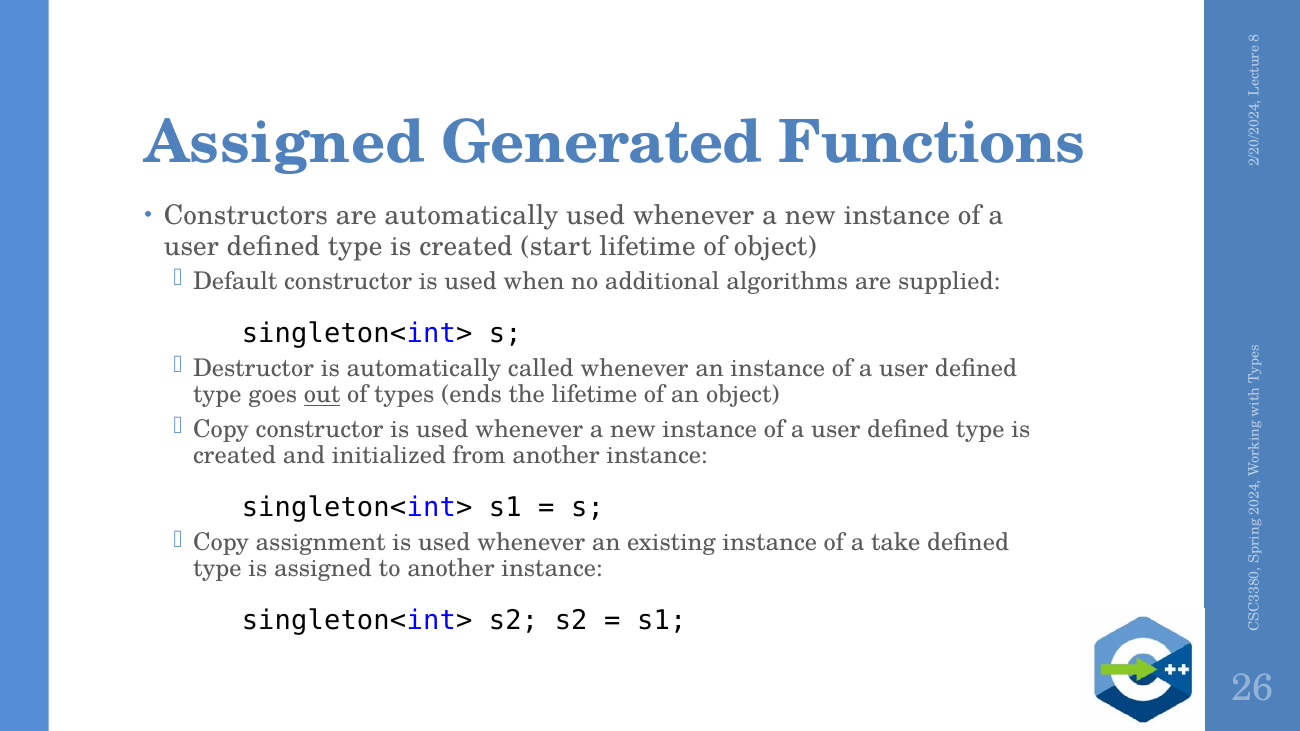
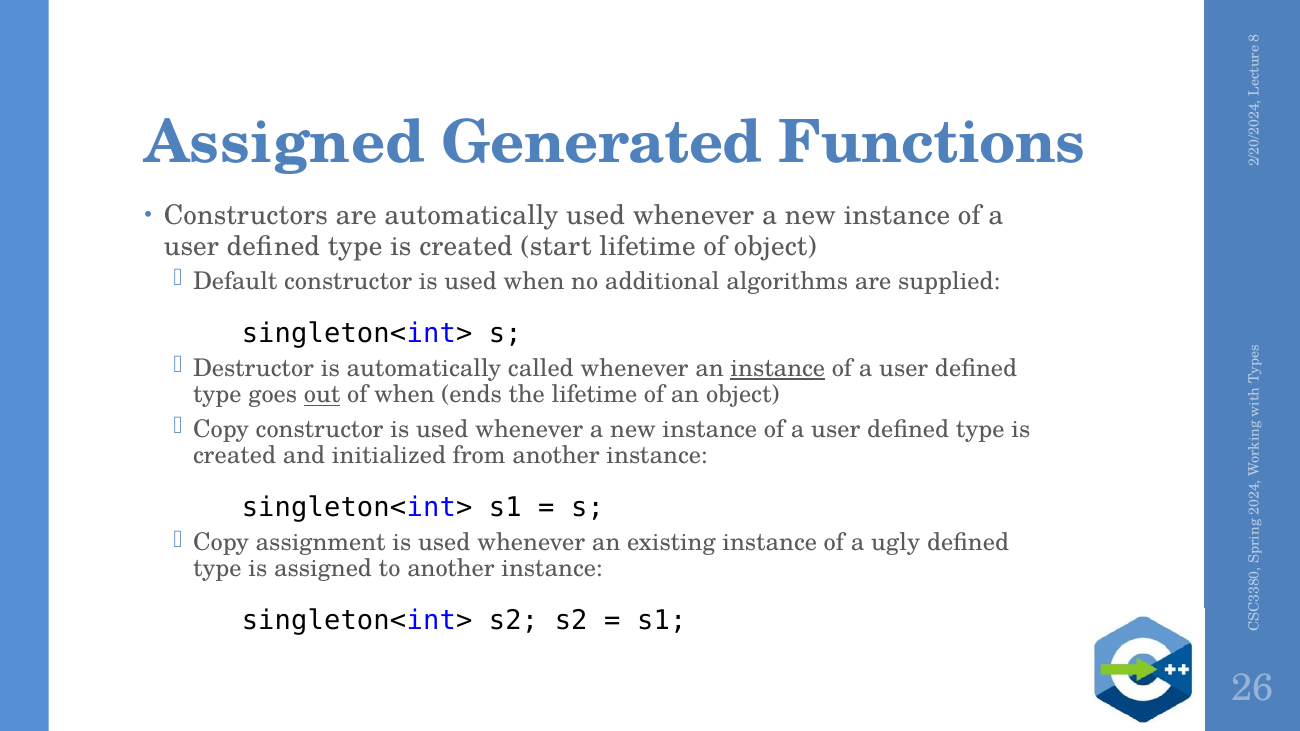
instance at (778, 369) underline: none -> present
of types: types -> when
take: take -> ugly
